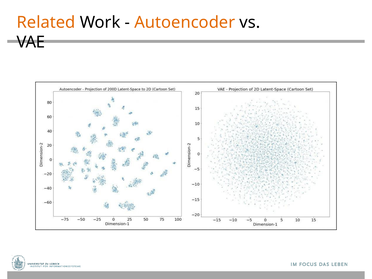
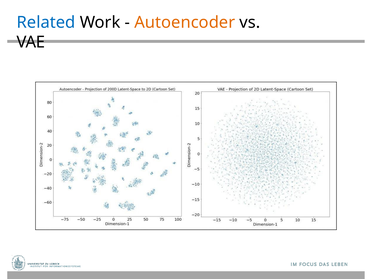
Related colour: orange -> blue
